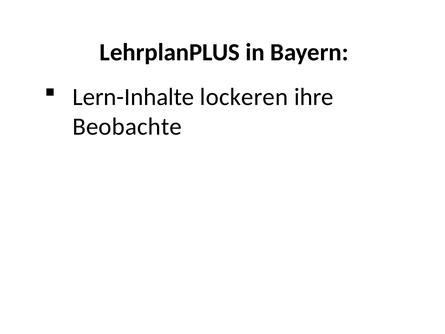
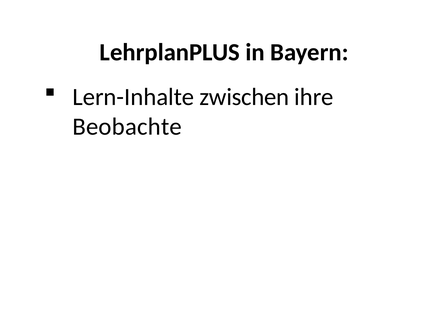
lockeren: lockeren -> zwischen
